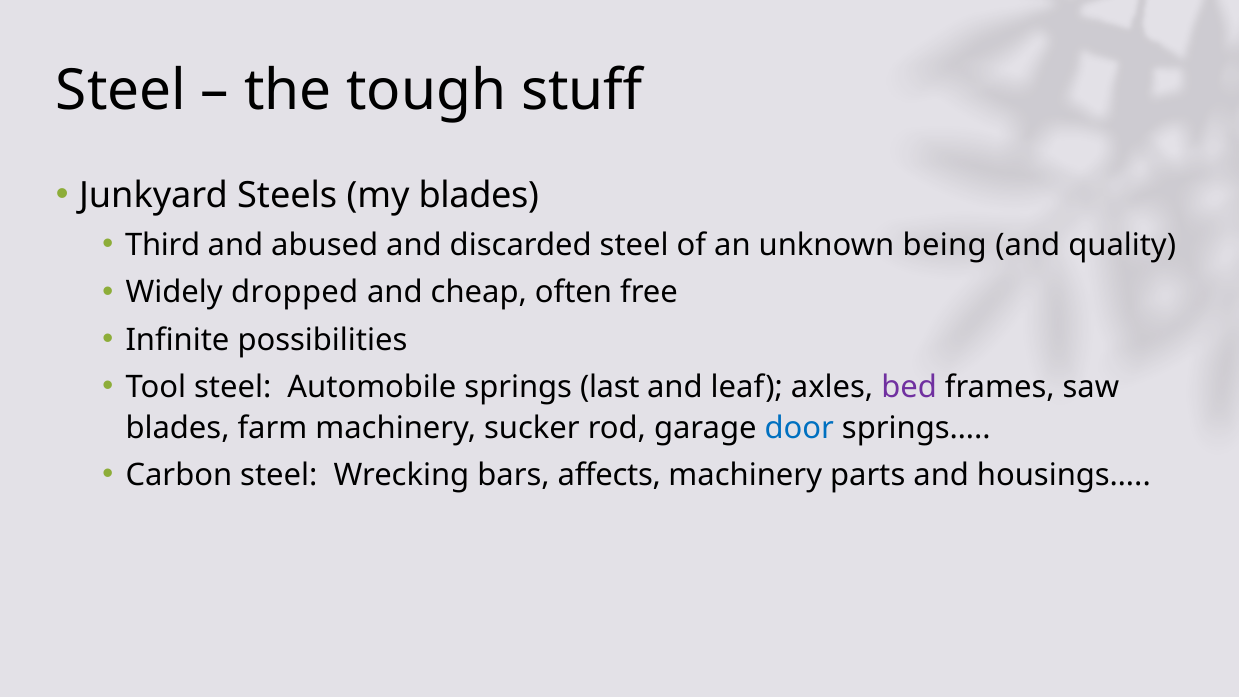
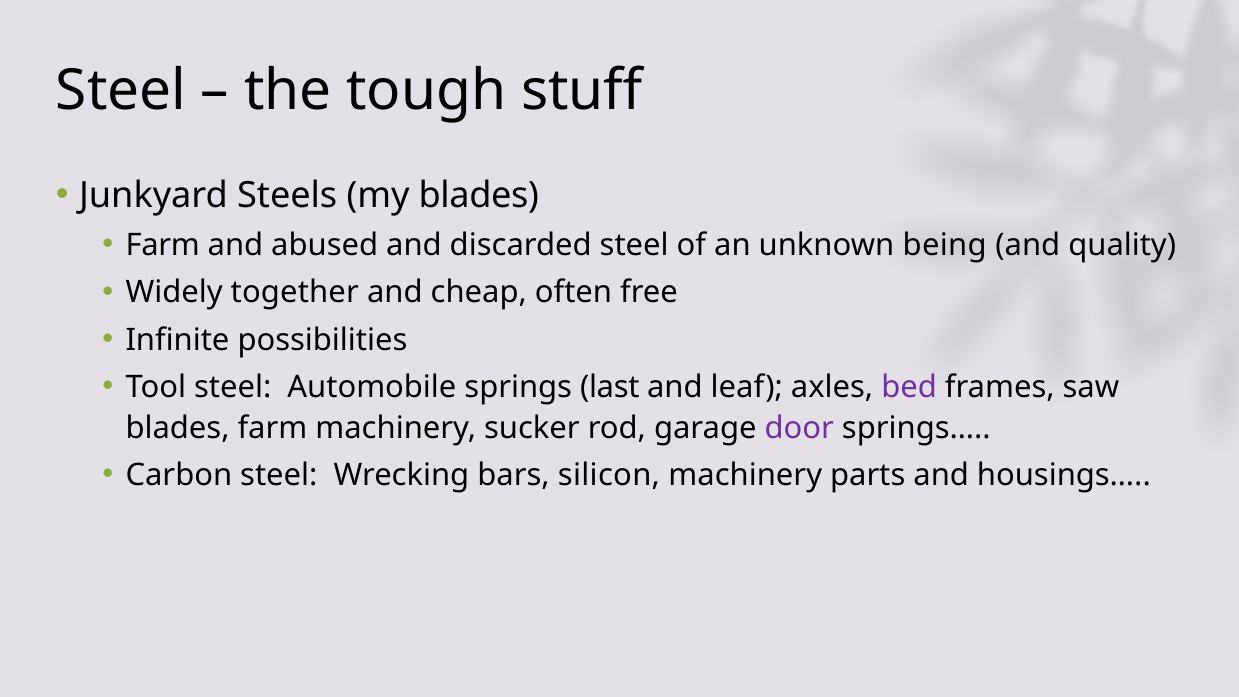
Third at (163, 245): Third -> Farm
dropped: dropped -> together
door colour: blue -> purple
affects: affects -> silicon
